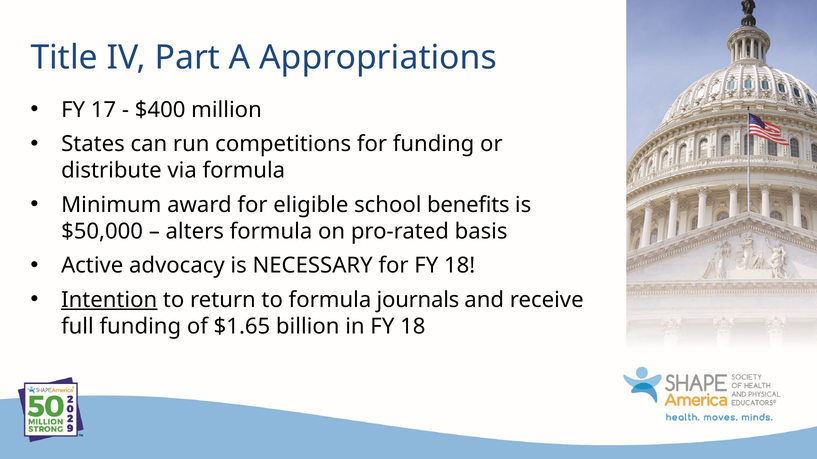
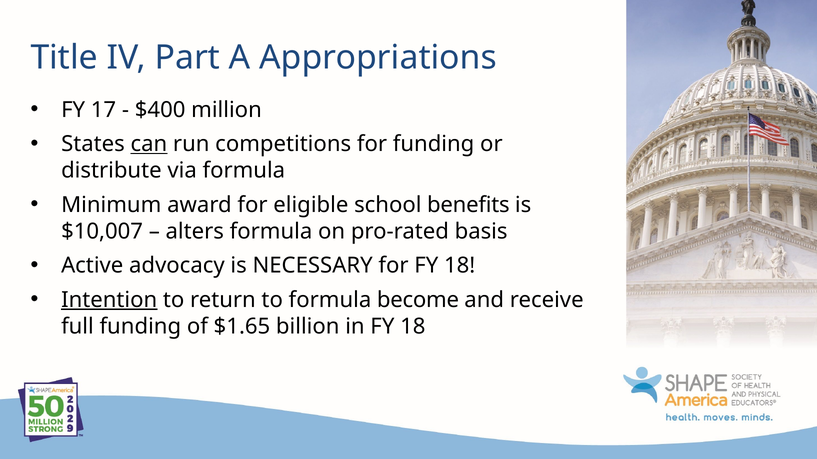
can underline: none -> present
$50,000: $50,000 -> $10,007
journals: journals -> become
